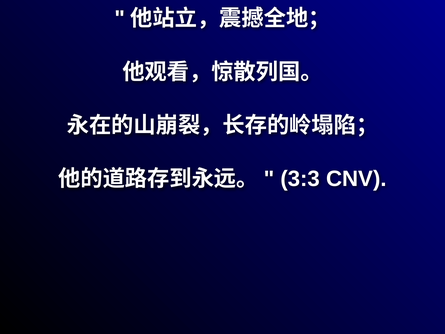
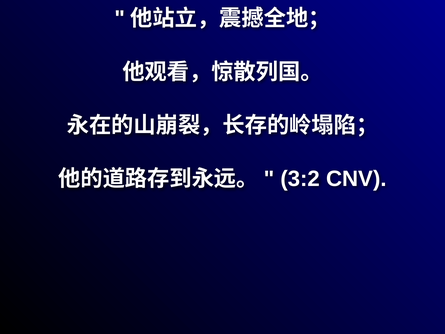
3:3: 3:3 -> 3:2
